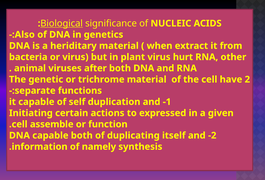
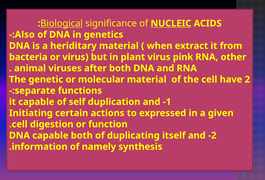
NUCLEIC underline: none -> present
hurt: hurt -> pink
trichrome: trichrome -> molecular
assemble: assemble -> digestion
